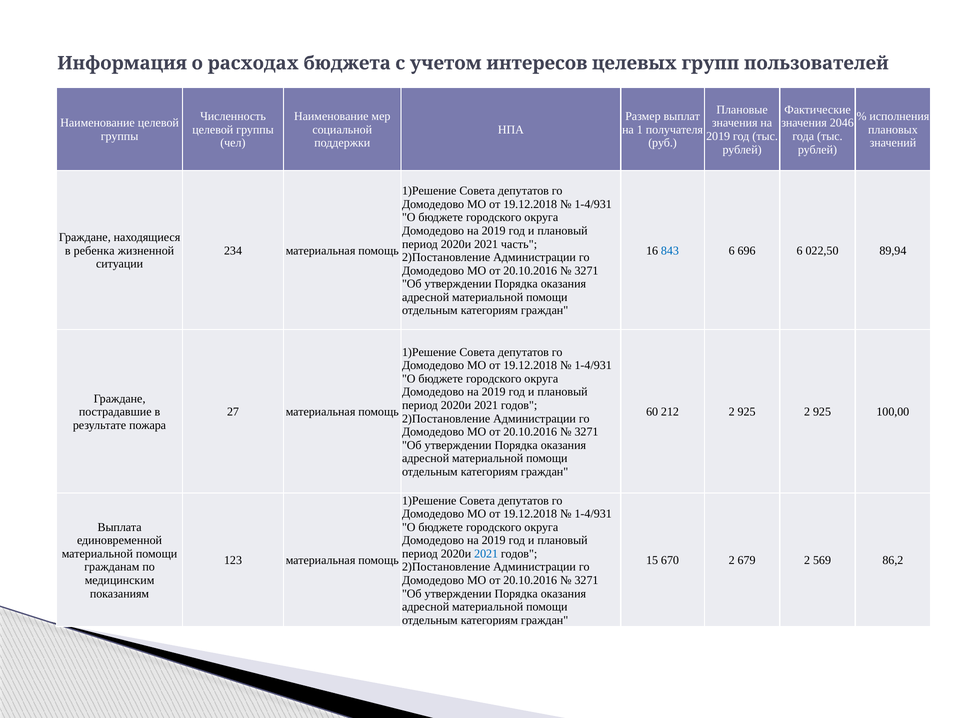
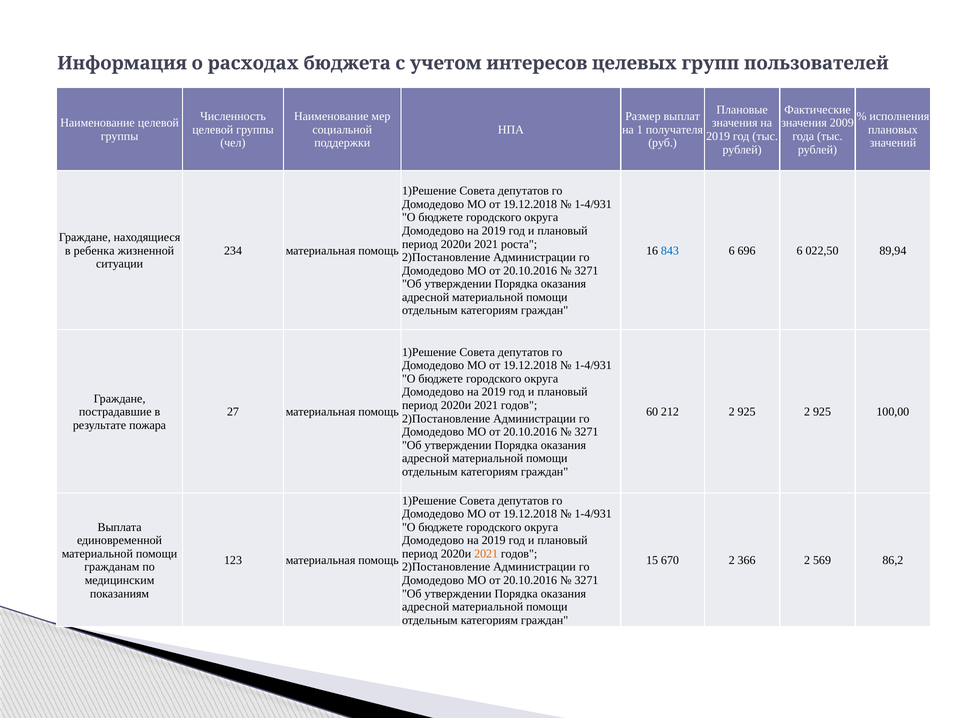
2046: 2046 -> 2009
часть: часть -> роста
2021 at (486, 554) colour: blue -> orange
679: 679 -> 366
